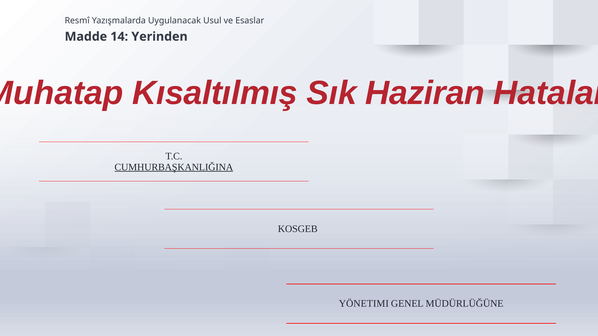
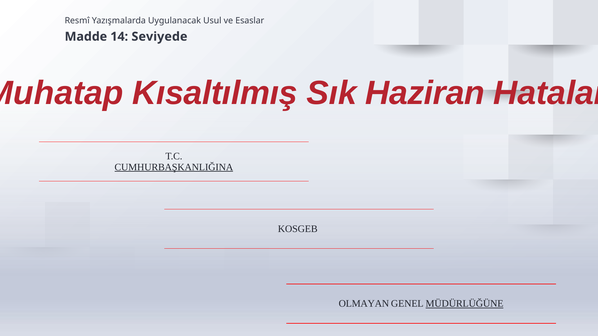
Yerinden: Yerinden -> Seviyede
YÖNETIMI: YÖNETIMI -> OLMAYAN
MÜDÜRLÜĞÜNE underline: none -> present
